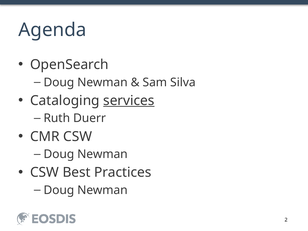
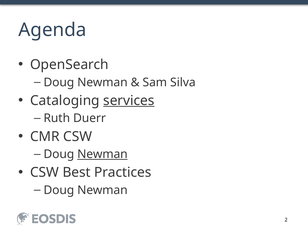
Newman at (102, 154) underline: none -> present
